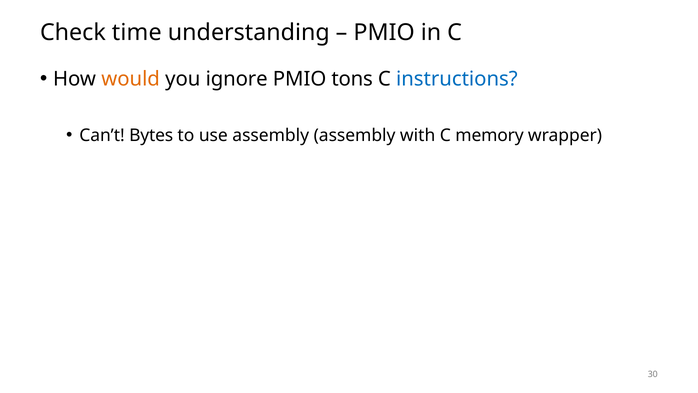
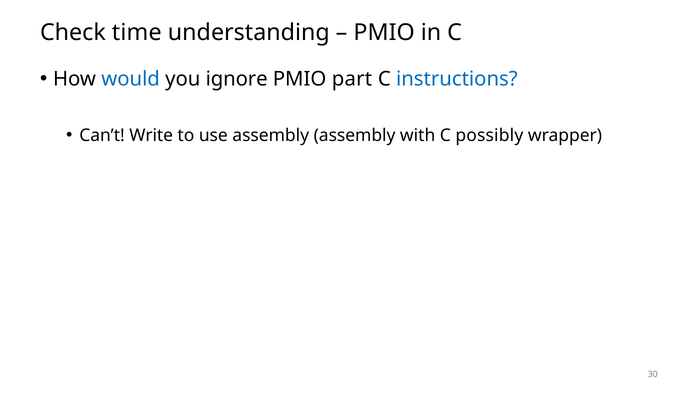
would colour: orange -> blue
tons: tons -> part
Bytes: Bytes -> Write
memory: memory -> possibly
